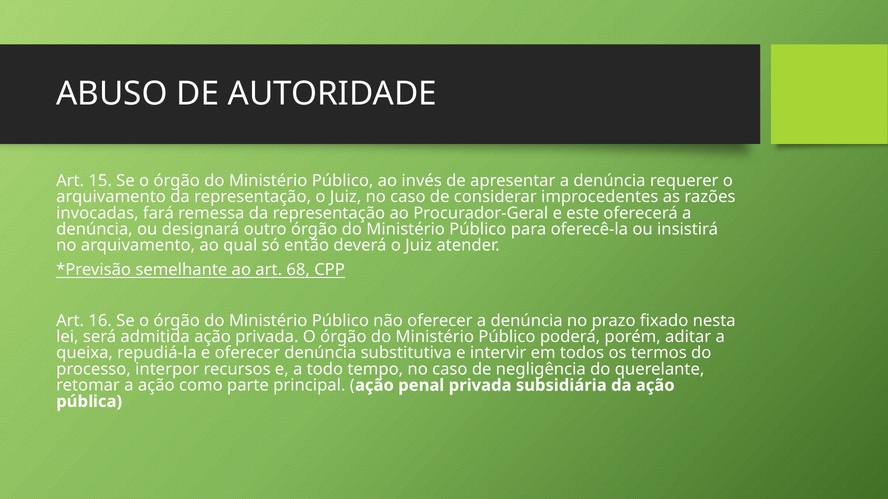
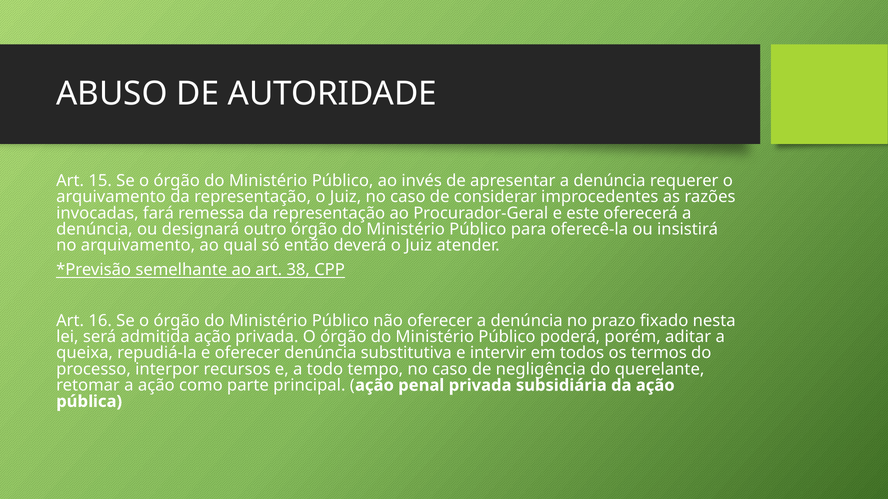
68: 68 -> 38
